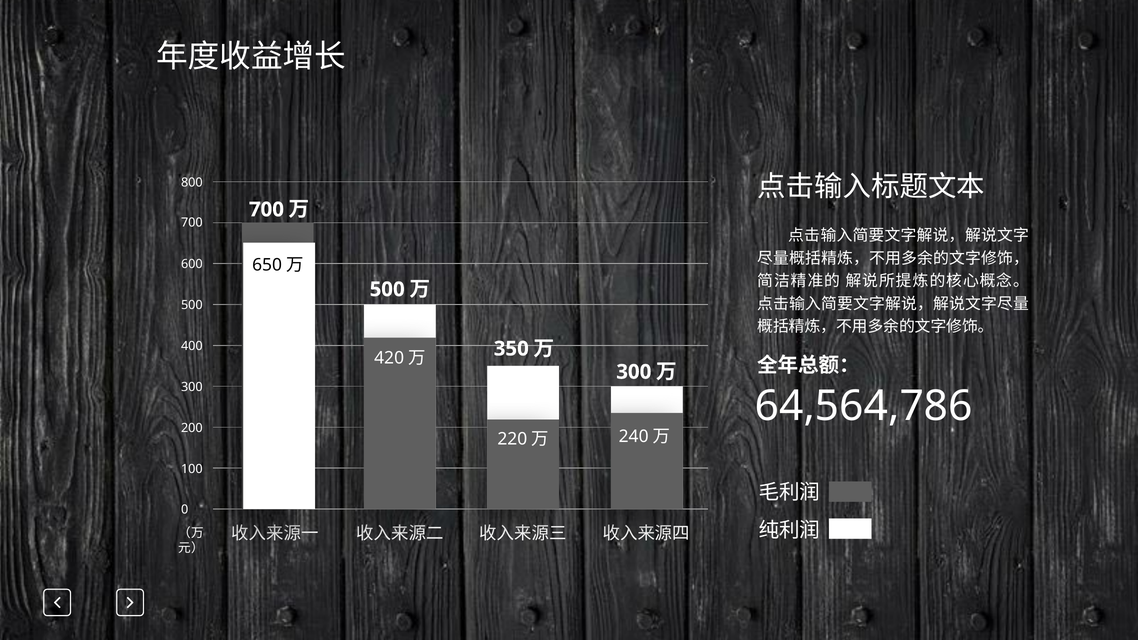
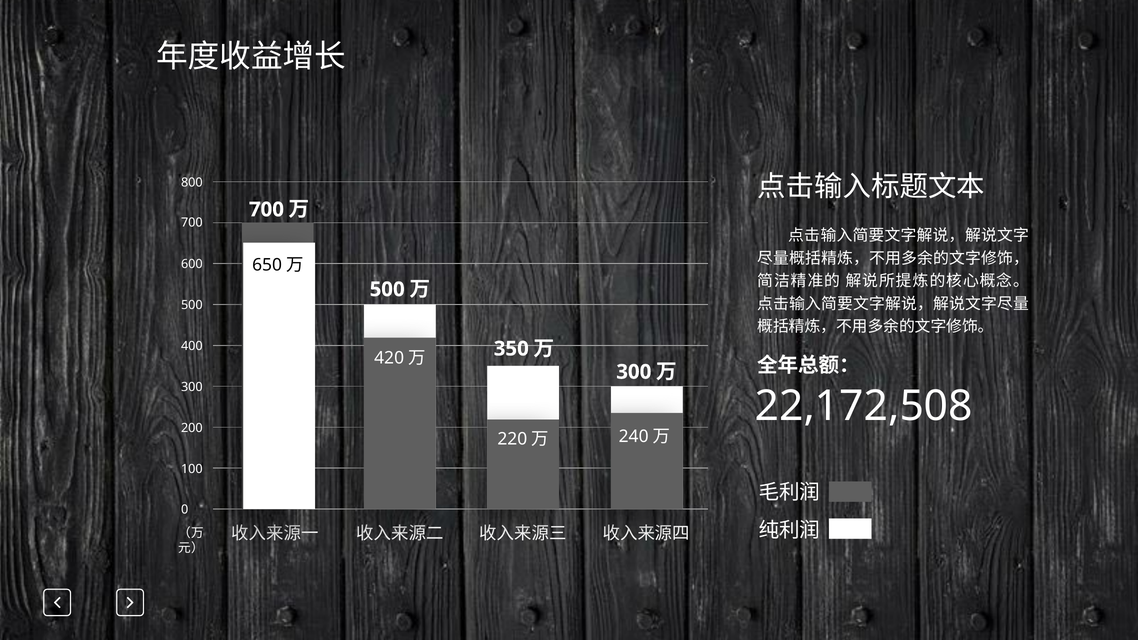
64,564,786: 64,564,786 -> 22,172,508
